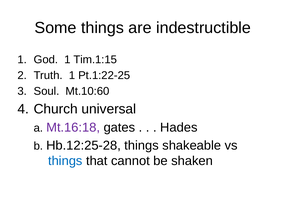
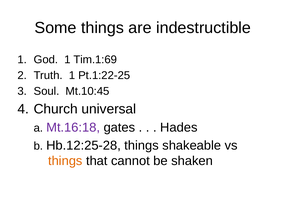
Tim.1:15: Tim.1:15 -> Tim.1:69
Mt.10:60: Mt.10:60 -> Mt.10:45
things at (65, 161) colour: blue -> orange
